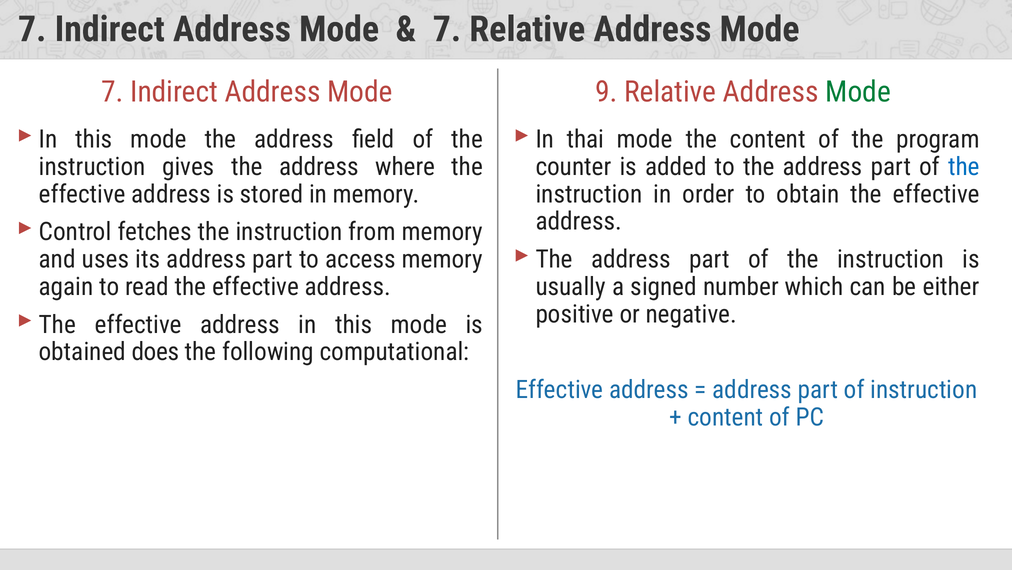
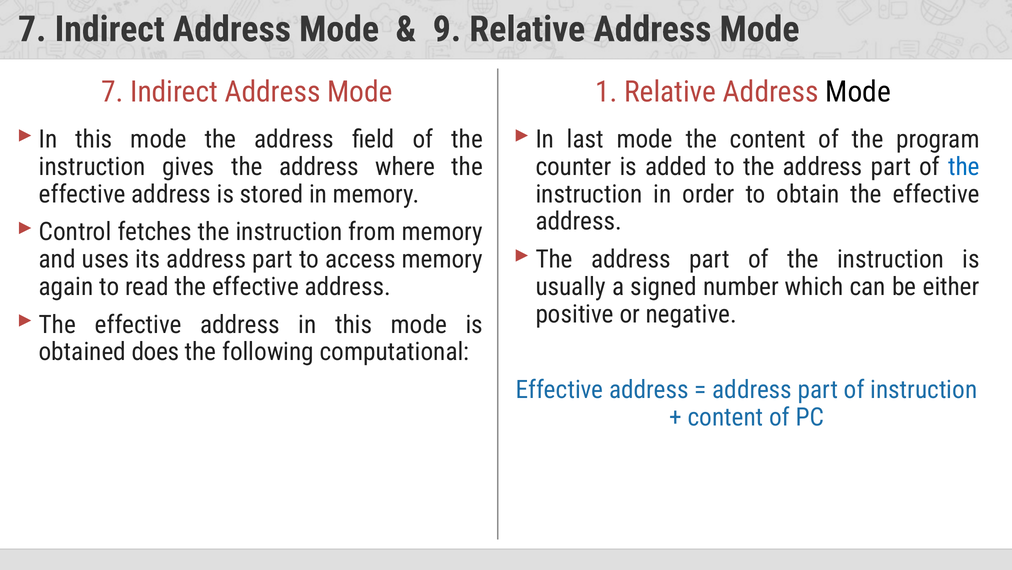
7 at (447, 29): 7 -> 9
9: 9 -> 1
Mode at (858, 92) colour: green -> black
thai: thai -> last
